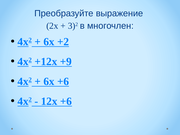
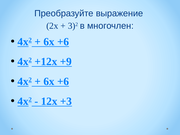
+2 at (63, 42): +2 -> +6
12х +6: +6 -> +3
